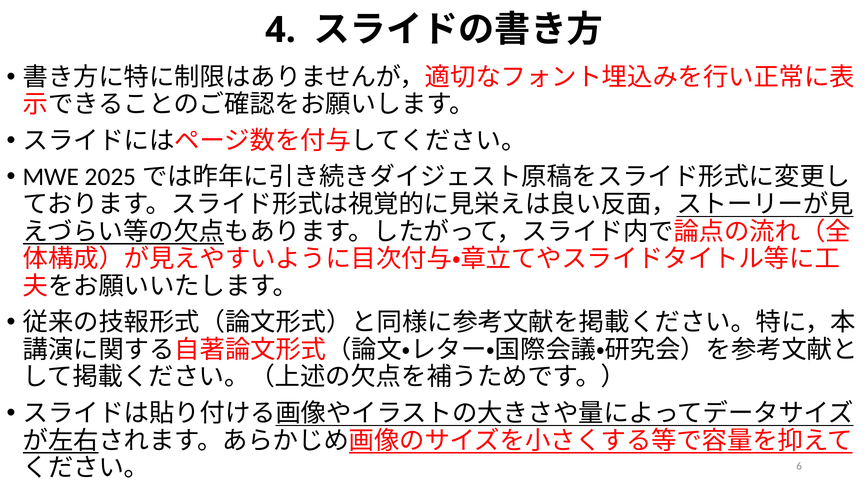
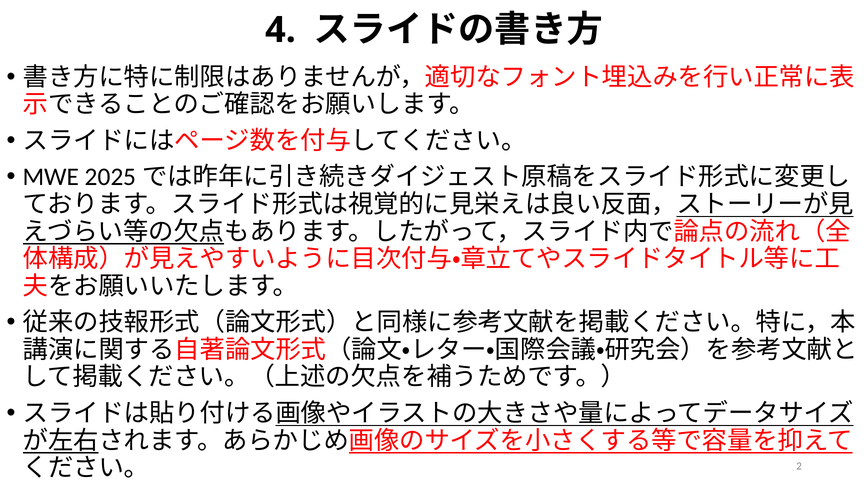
6: 6 -> 2
